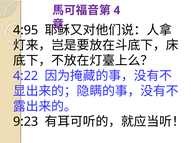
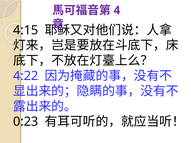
4:95: 4:95 -> 4:15
9:23: 9:23 -> 0:23
